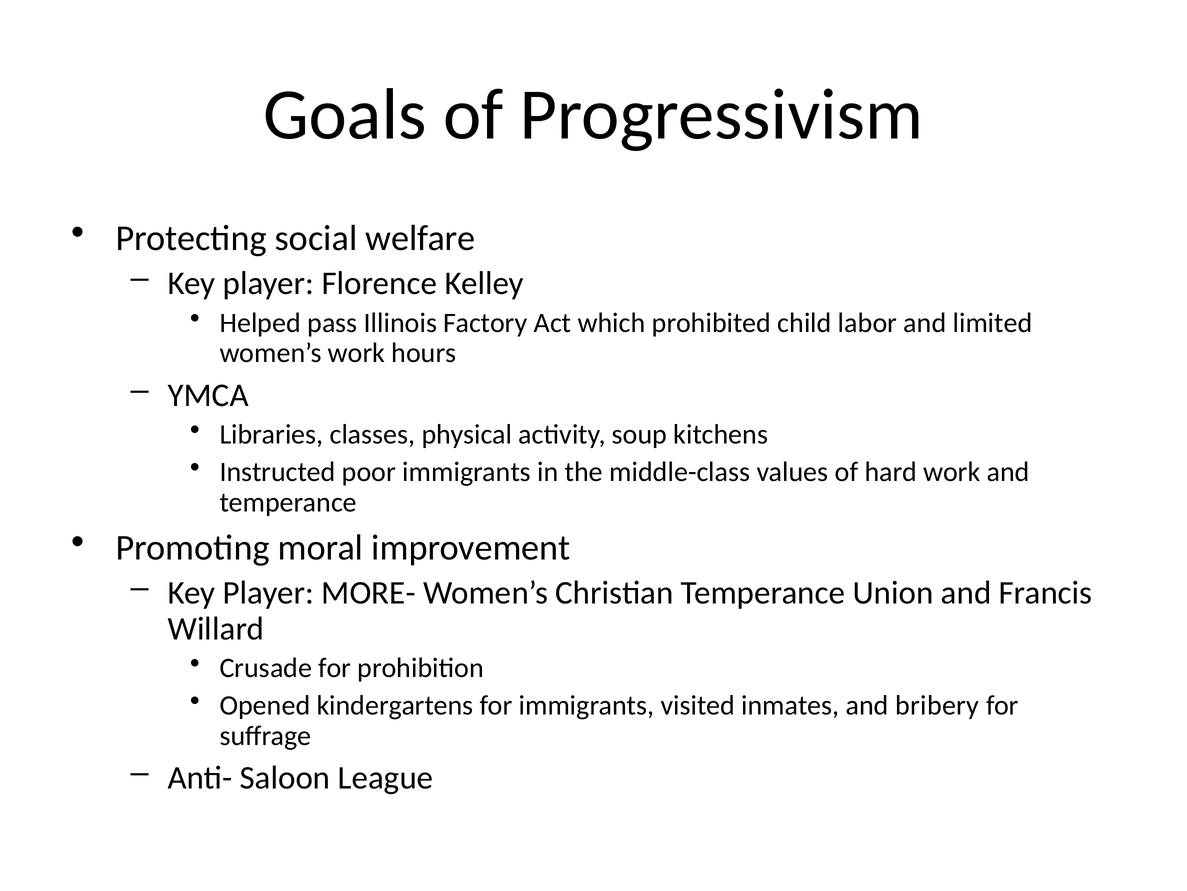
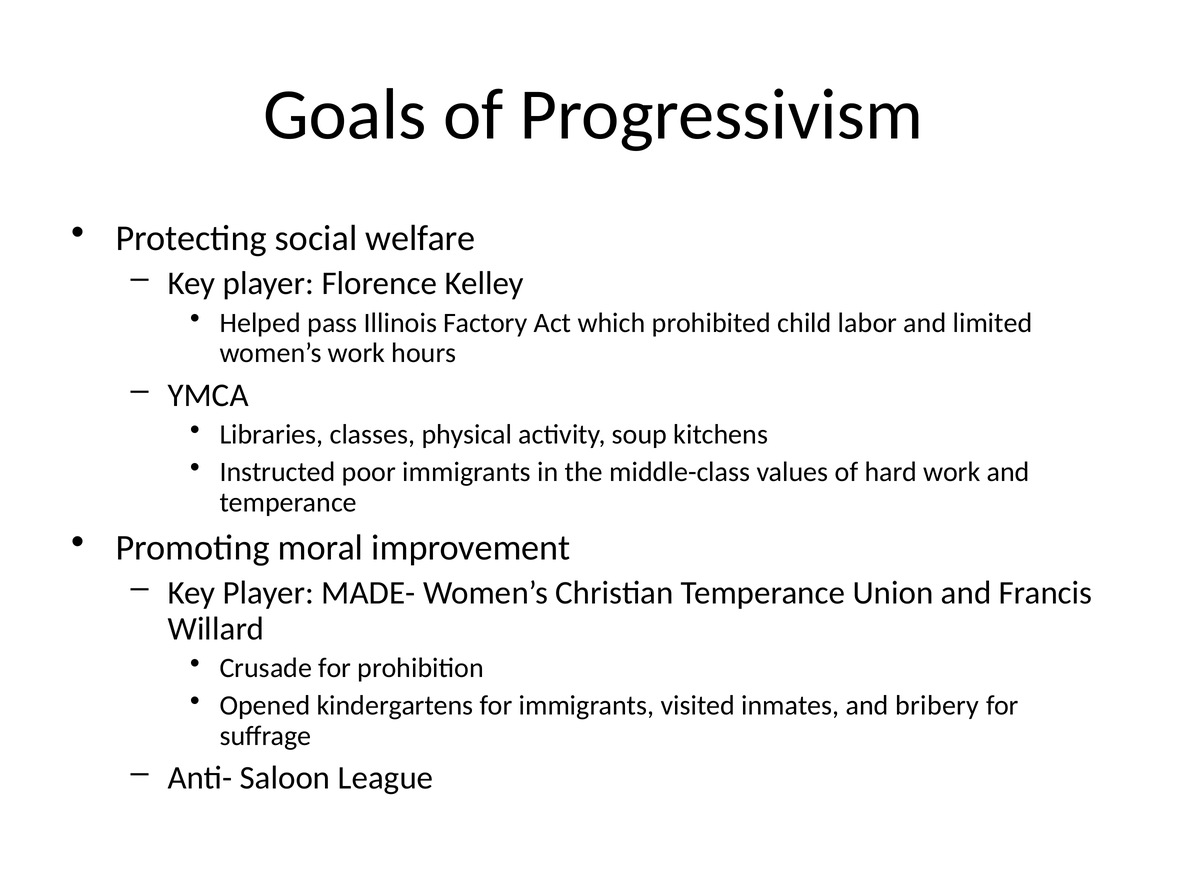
MORE-: MORE- -> MADE-
